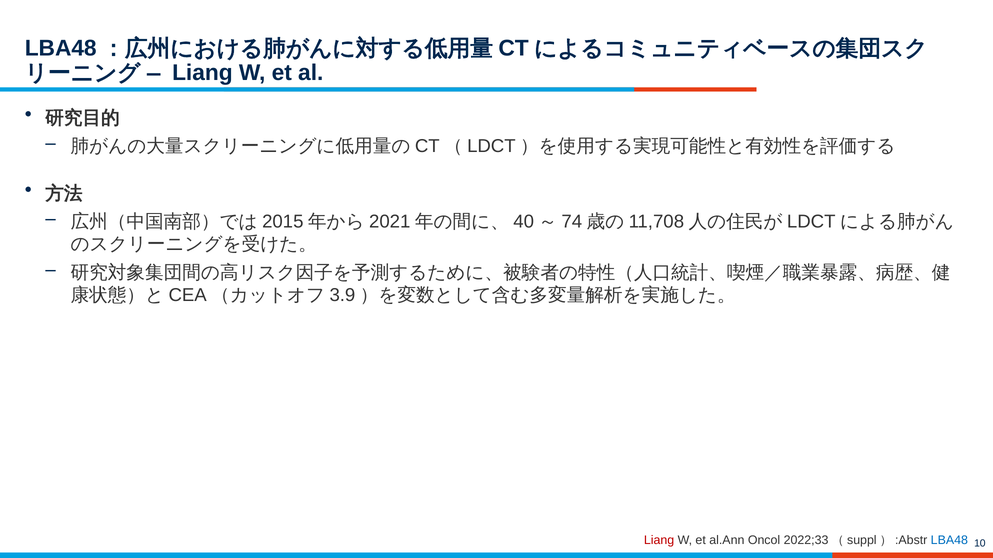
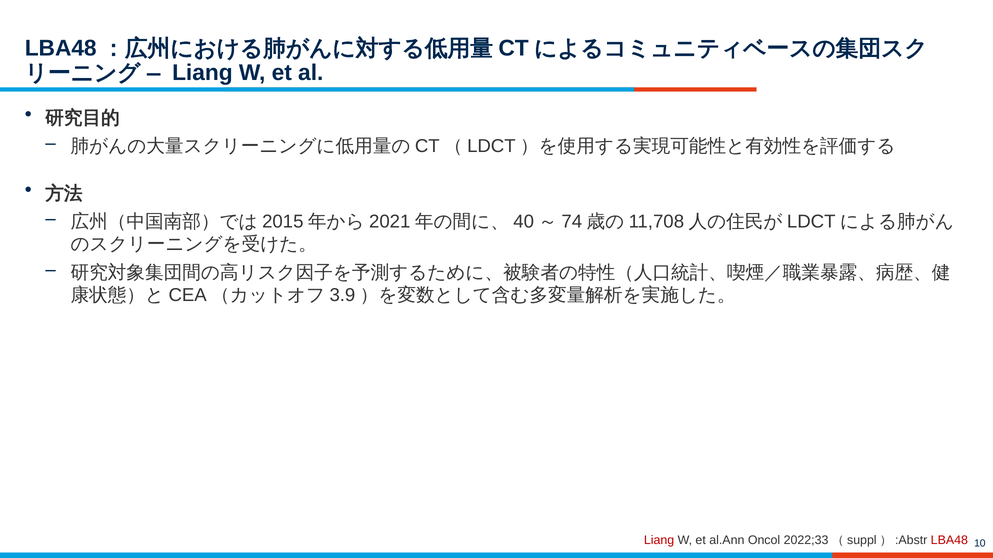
LBA48 colour: blue -> red
